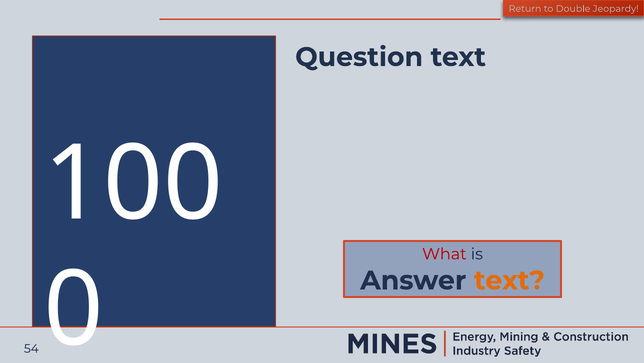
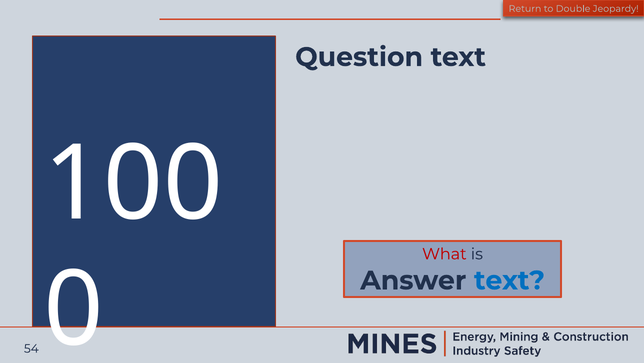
text at (509, 280) colour: orange -> blue
